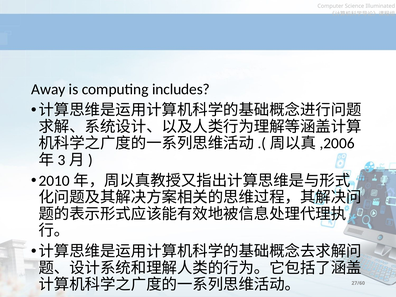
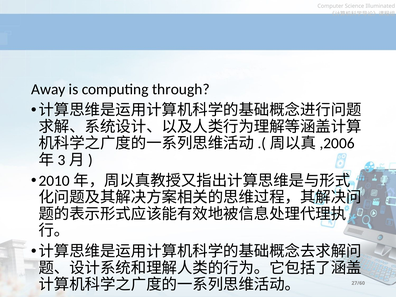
includes: includes -> through
